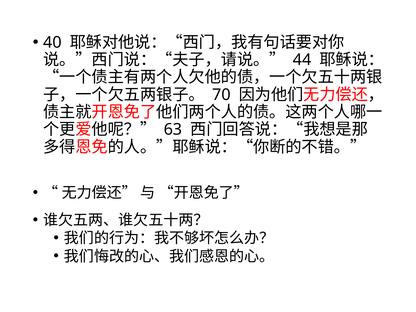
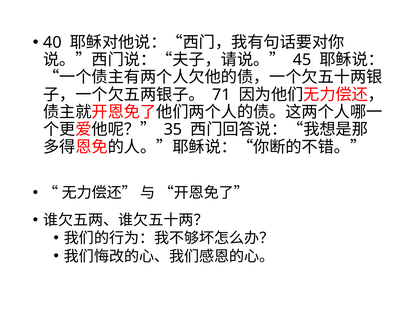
44: 44 -> 45
70: 70 -> 71
63: 63 -> 35
